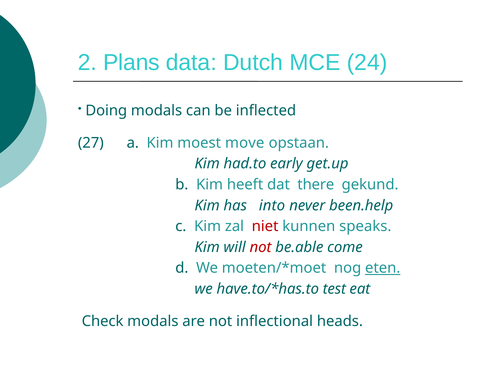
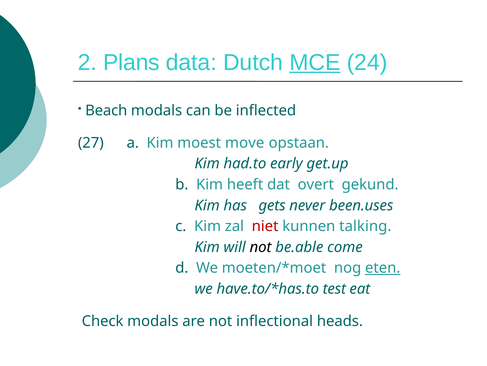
MCE underline: none -> present
Doing: Doing -> Beach
there: there -> overt
into: into -> gets
been.help: been.help -> been.uses
speaks: speaks -> talking
not at (261, 247) colour: red -> black
